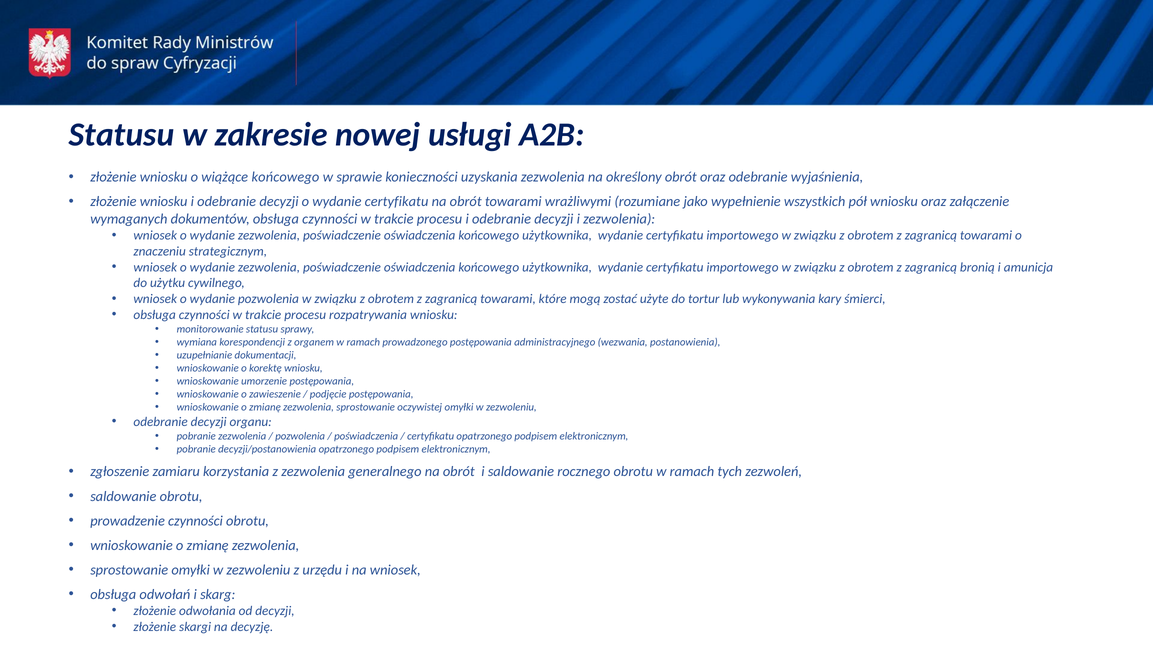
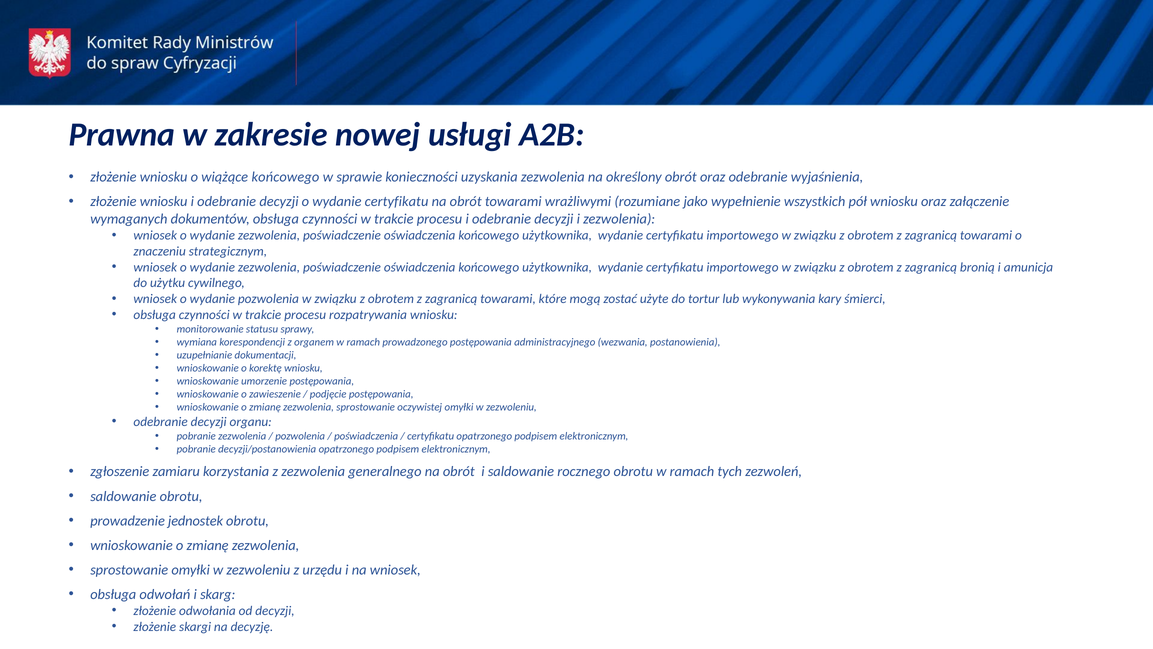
Statusu at (122, 135): Statusu -> Prawna
prowadzenie czynności: czynności -> jednostek
